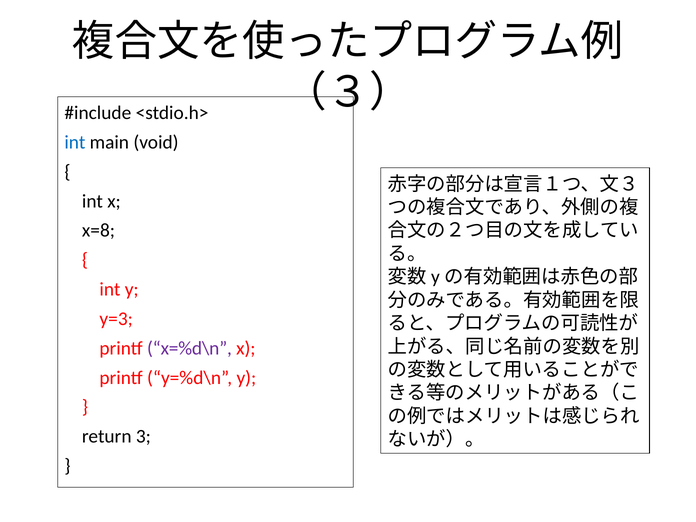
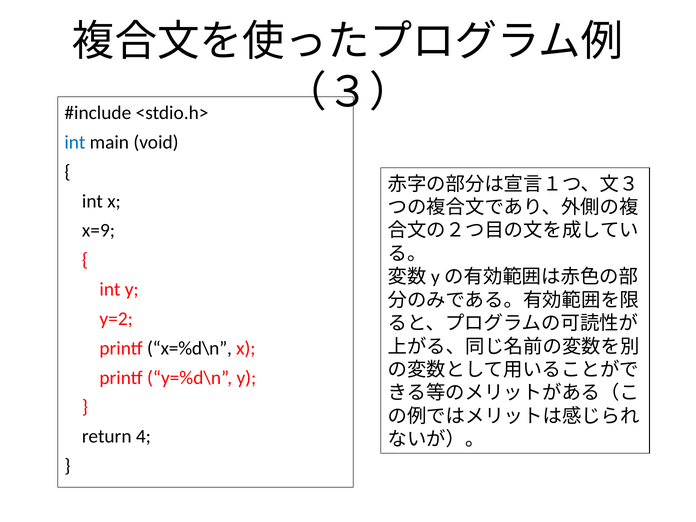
x=8: x=8 -> x=9
y=3: y=3 -> y=2
x=%d\n colour: purple -> black
3: 3 -> 4
